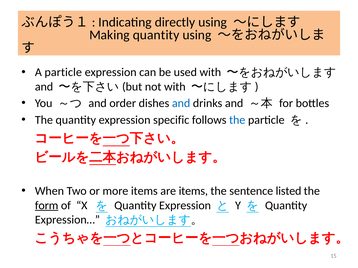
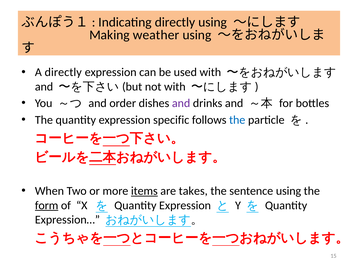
Making quantity: quantity -> weather
A particle: particle -> directly
and at (181, 103) colour: blue -> purple
items at (144, 191) underline: none -> present
are items: items -> takes
sentence listed: listed -> using
